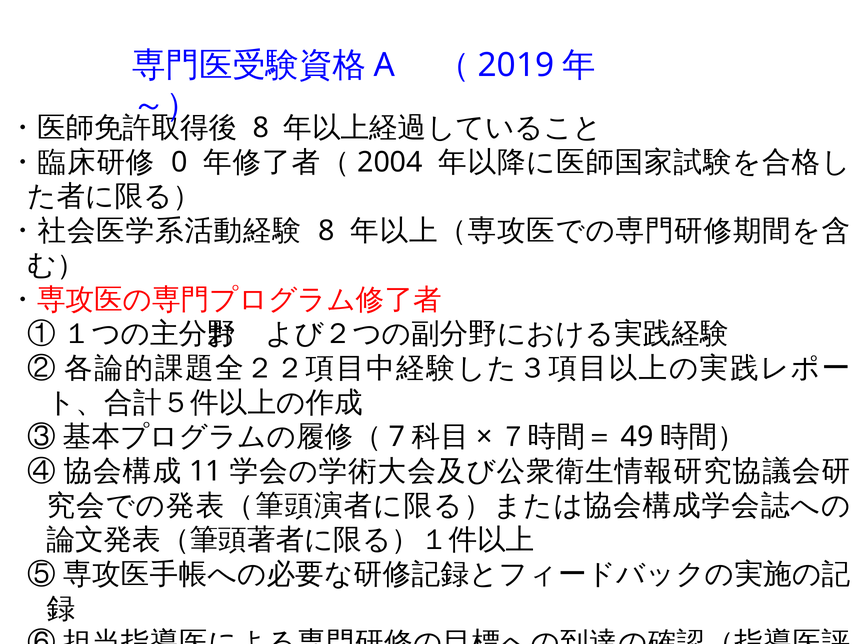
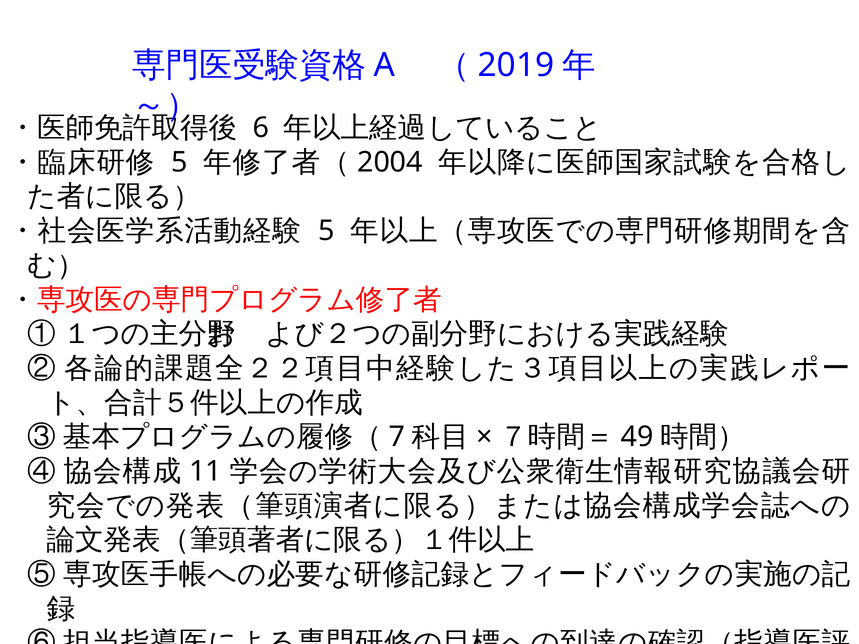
8 at (261, 128): 8 -> 6
0 at (180, 162): 0 -> 5
8 at (326, 231): 8 -> 5
